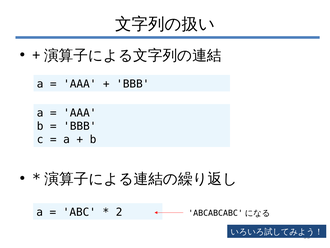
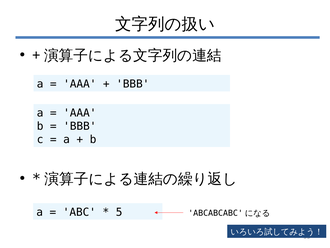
2: 2 -> 5
